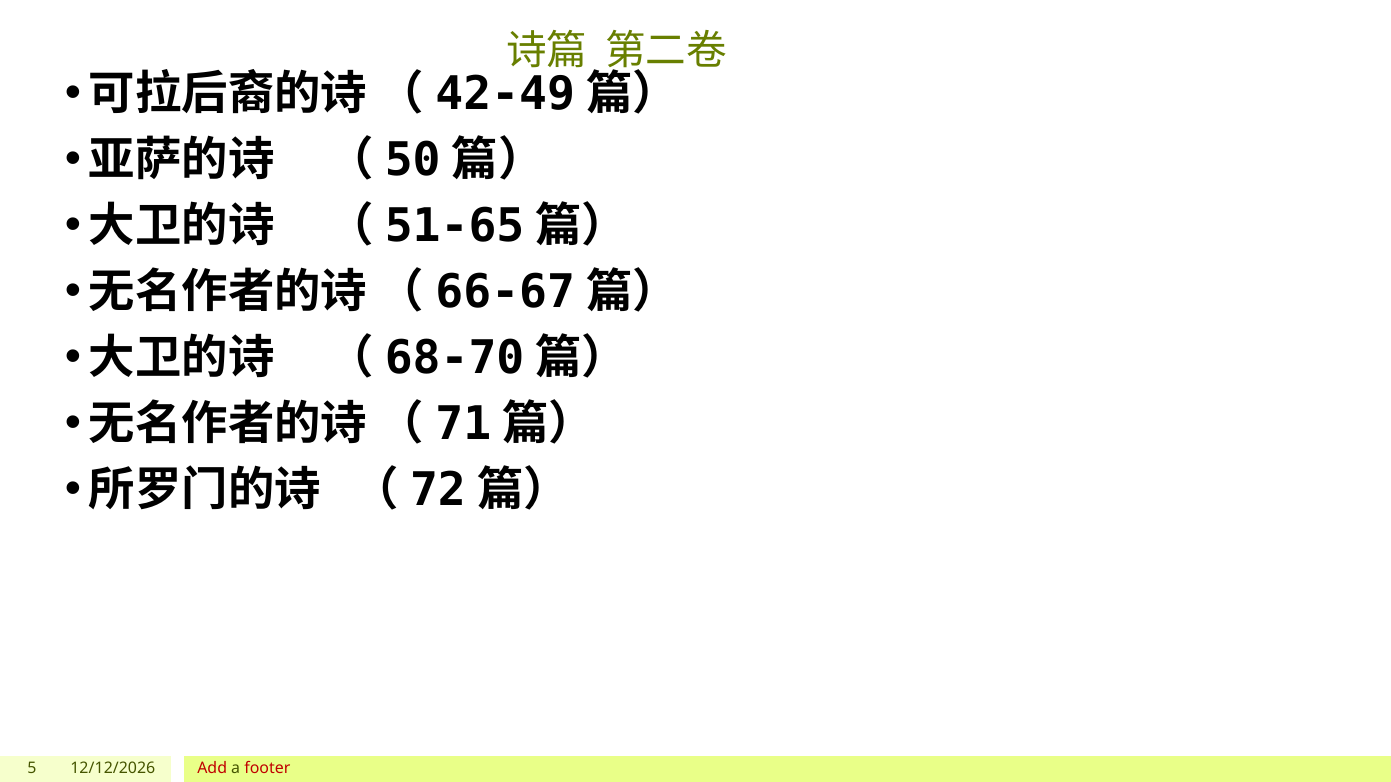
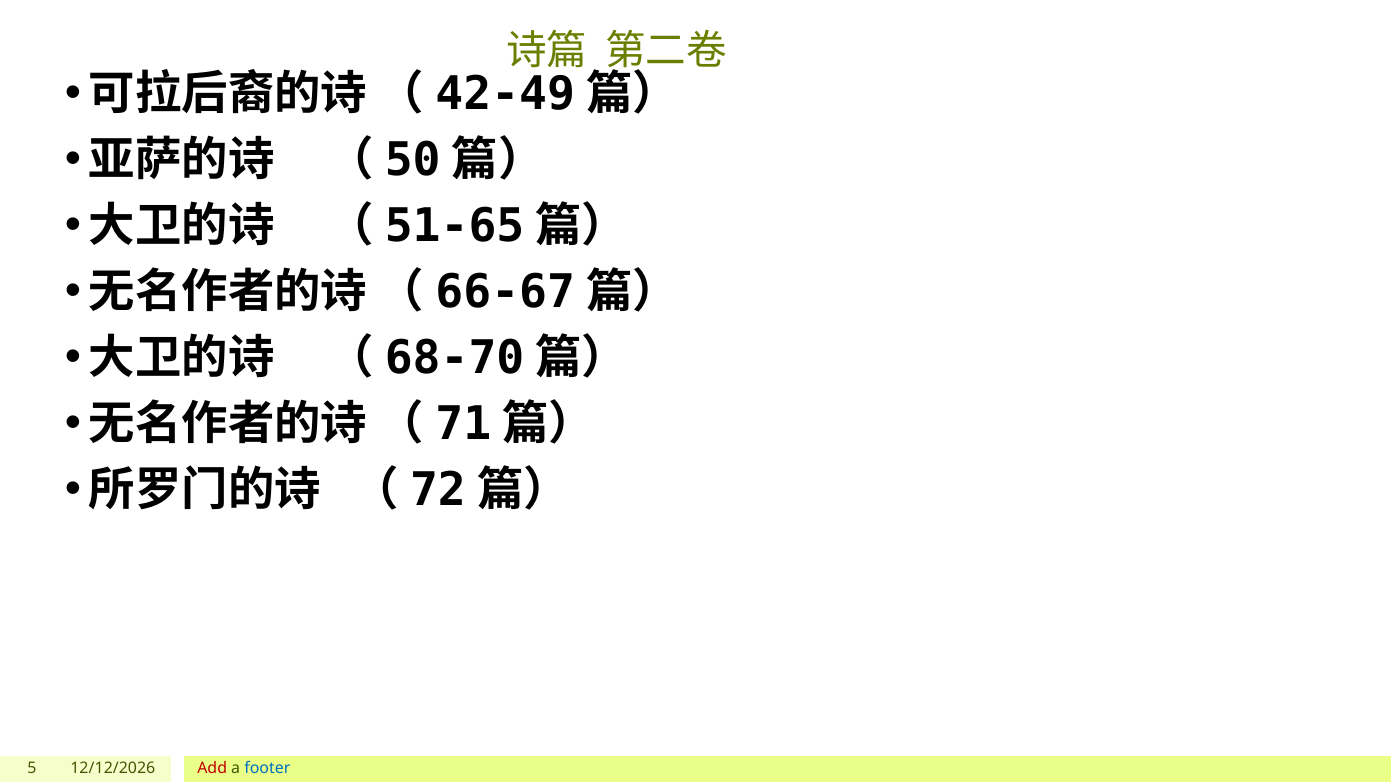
footer colour: red -> blue
